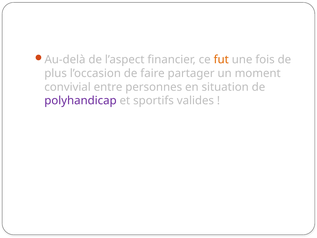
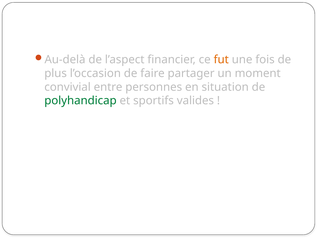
polyhandicap colour: purple -> green
